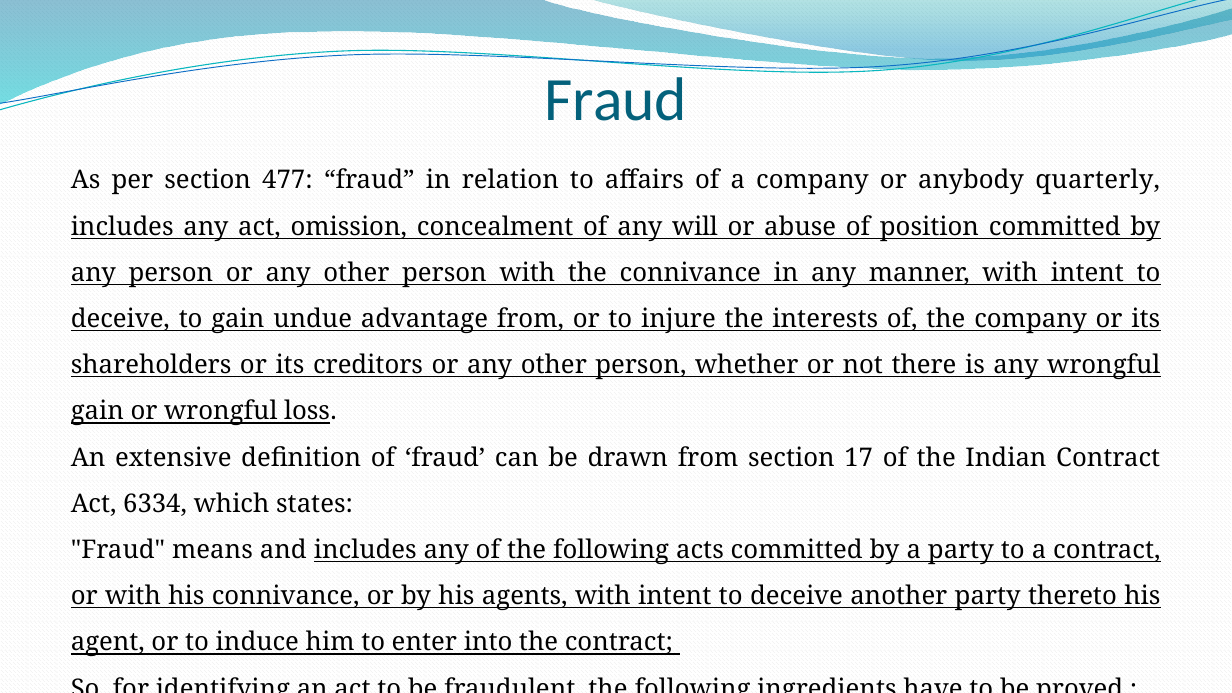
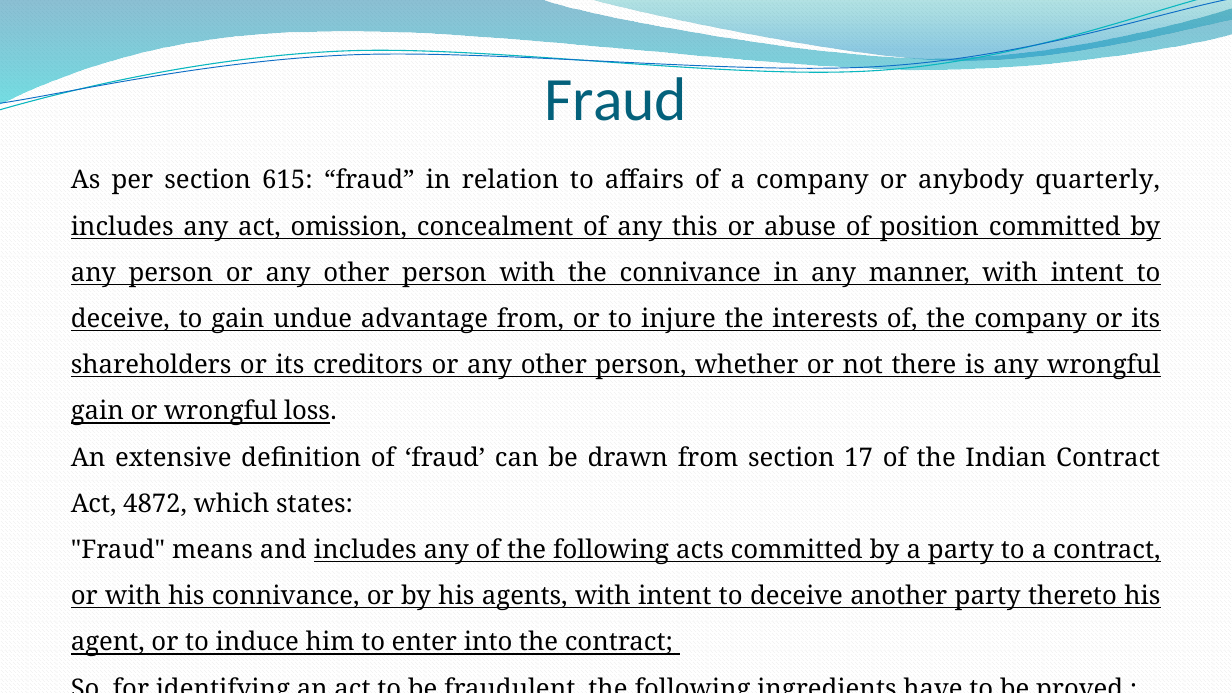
477: 477 -> 615
will: will -> this
6334: 6334 -> 4872
